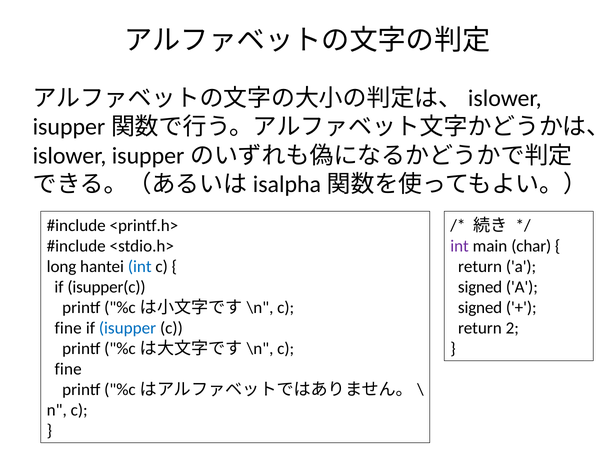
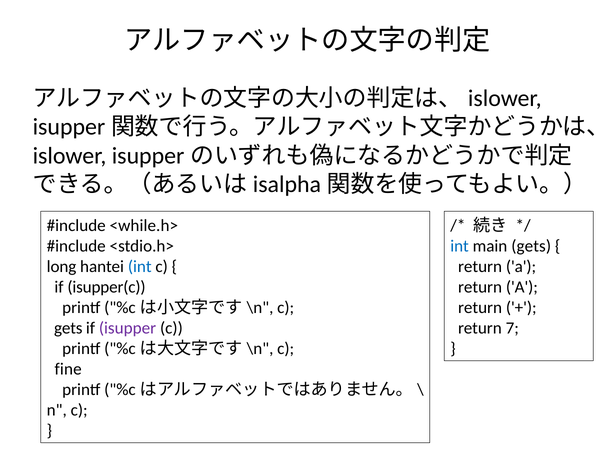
<printf.h>: <printf.h> -> <while.h>
int at (460, 246) colour: purple -> blue
main char: char -> gets
signed at (480, 287): signed -> return
signed at (480, 308): signed -> return
fine at (68, 328): fine -> gets
isupper colour: blue -> purple
2: 2 -> 7
